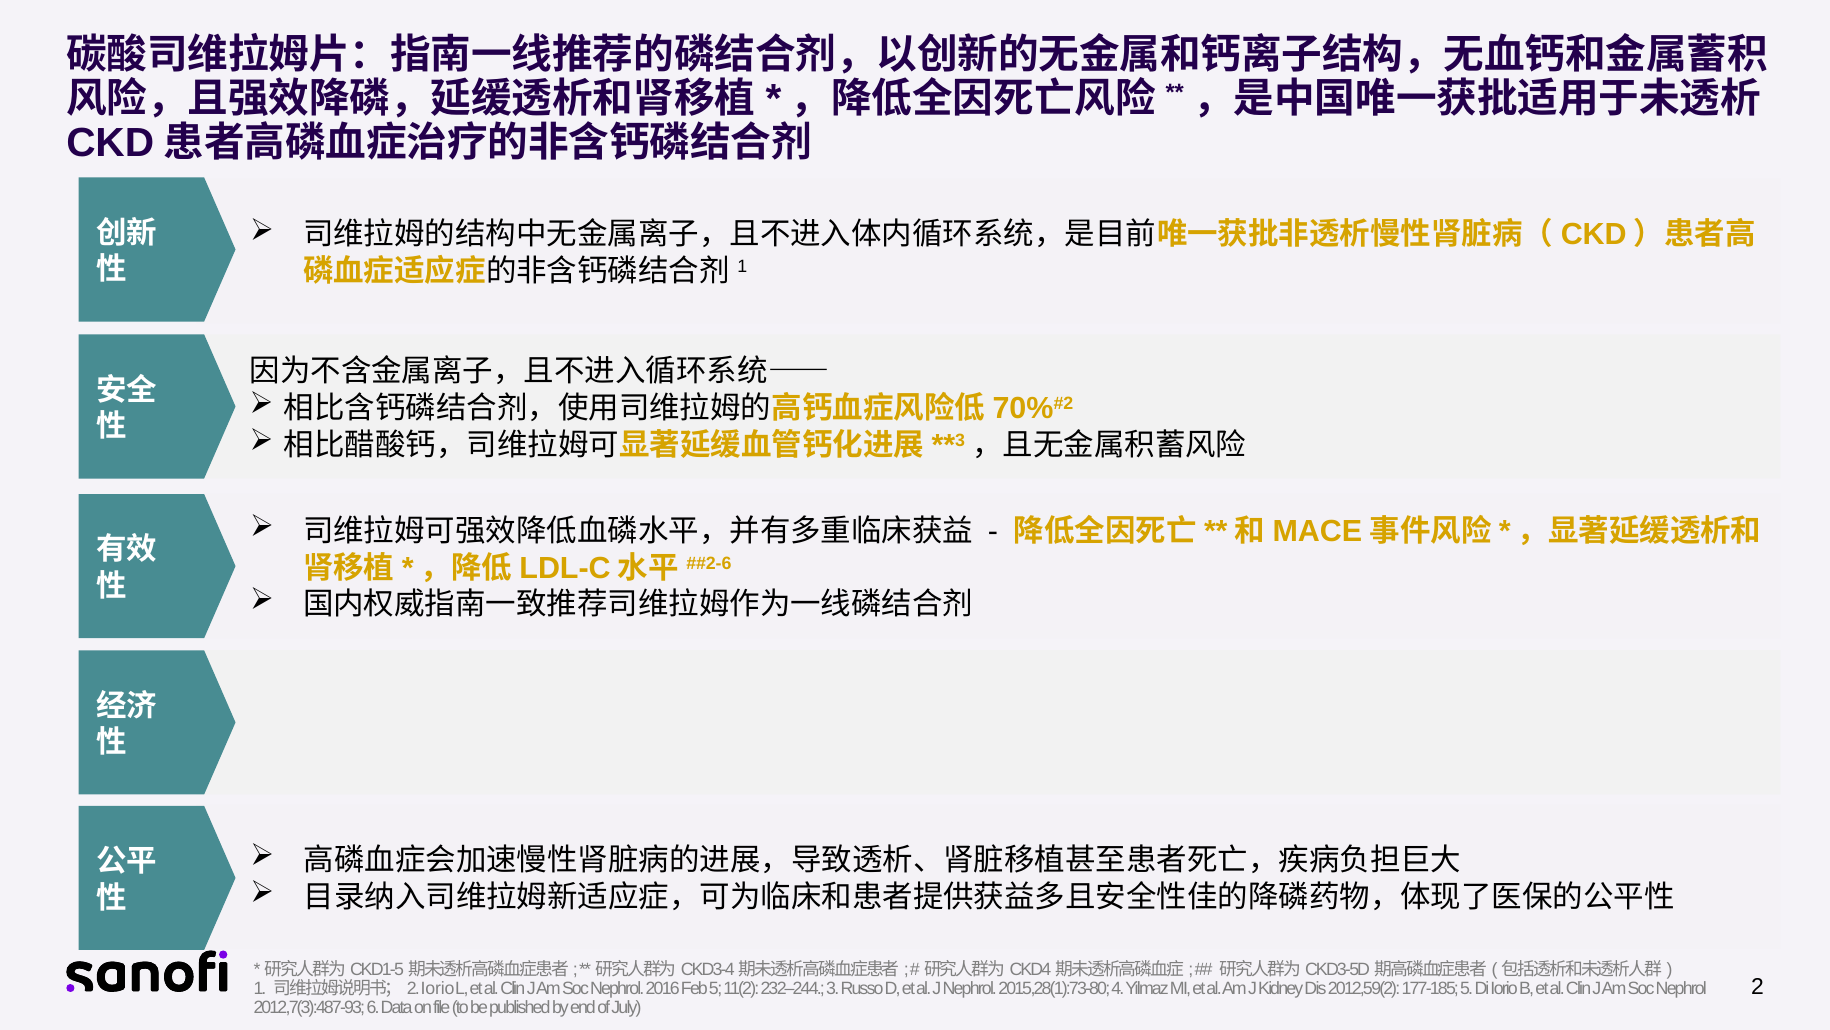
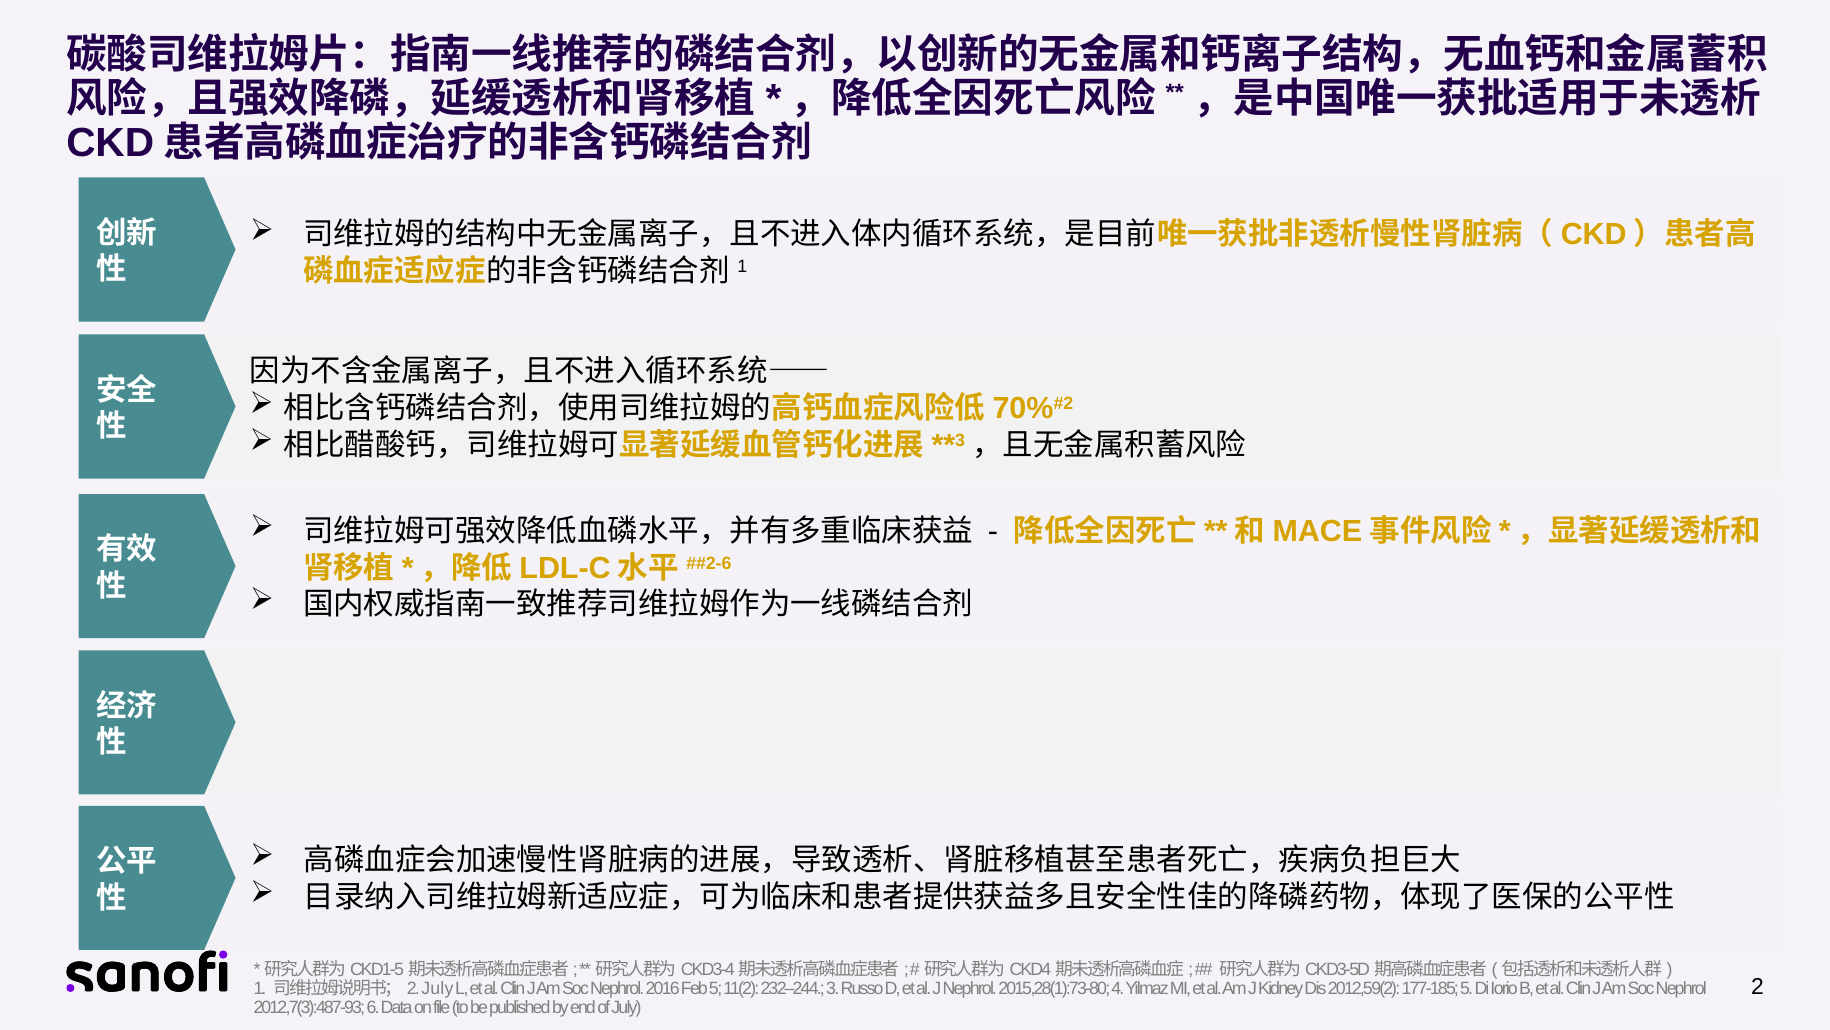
Iorio at (438, 988): Iorio -> July
